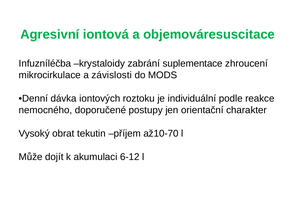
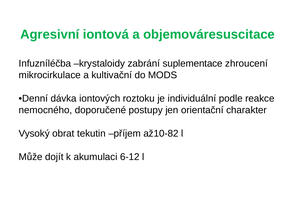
závislosti: závislosti -> kultivační
až10-70: až10-70 -> až10-82
